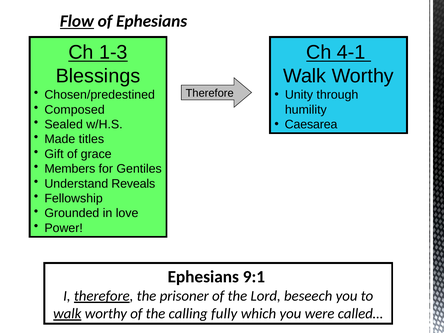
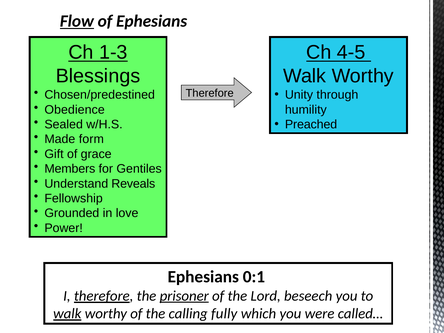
4-1: 4-1 -> 4-5
Composed: Composed -> Obedience
Caesarea: Caesarea -> Preached
titles: titles -> form
9:1: 9:1 -> 0:1
prisoner underline: none -> present
